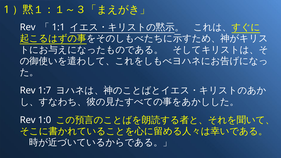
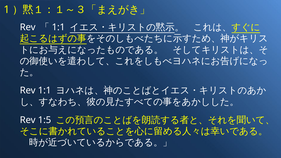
Rev 1:7: 1:7 -> 1:1
1:0: 1:0 -> 1:5
